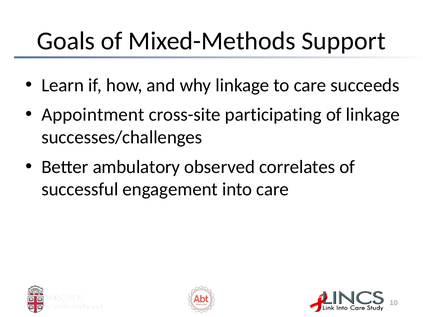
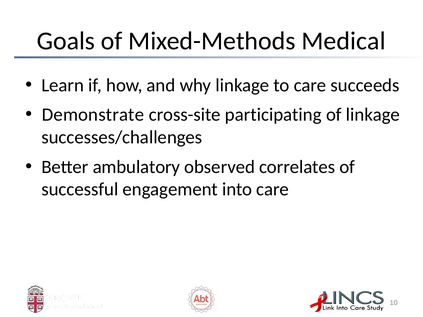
Support: Support -> Medical
Appointment: Appointment -> Demonstrate
